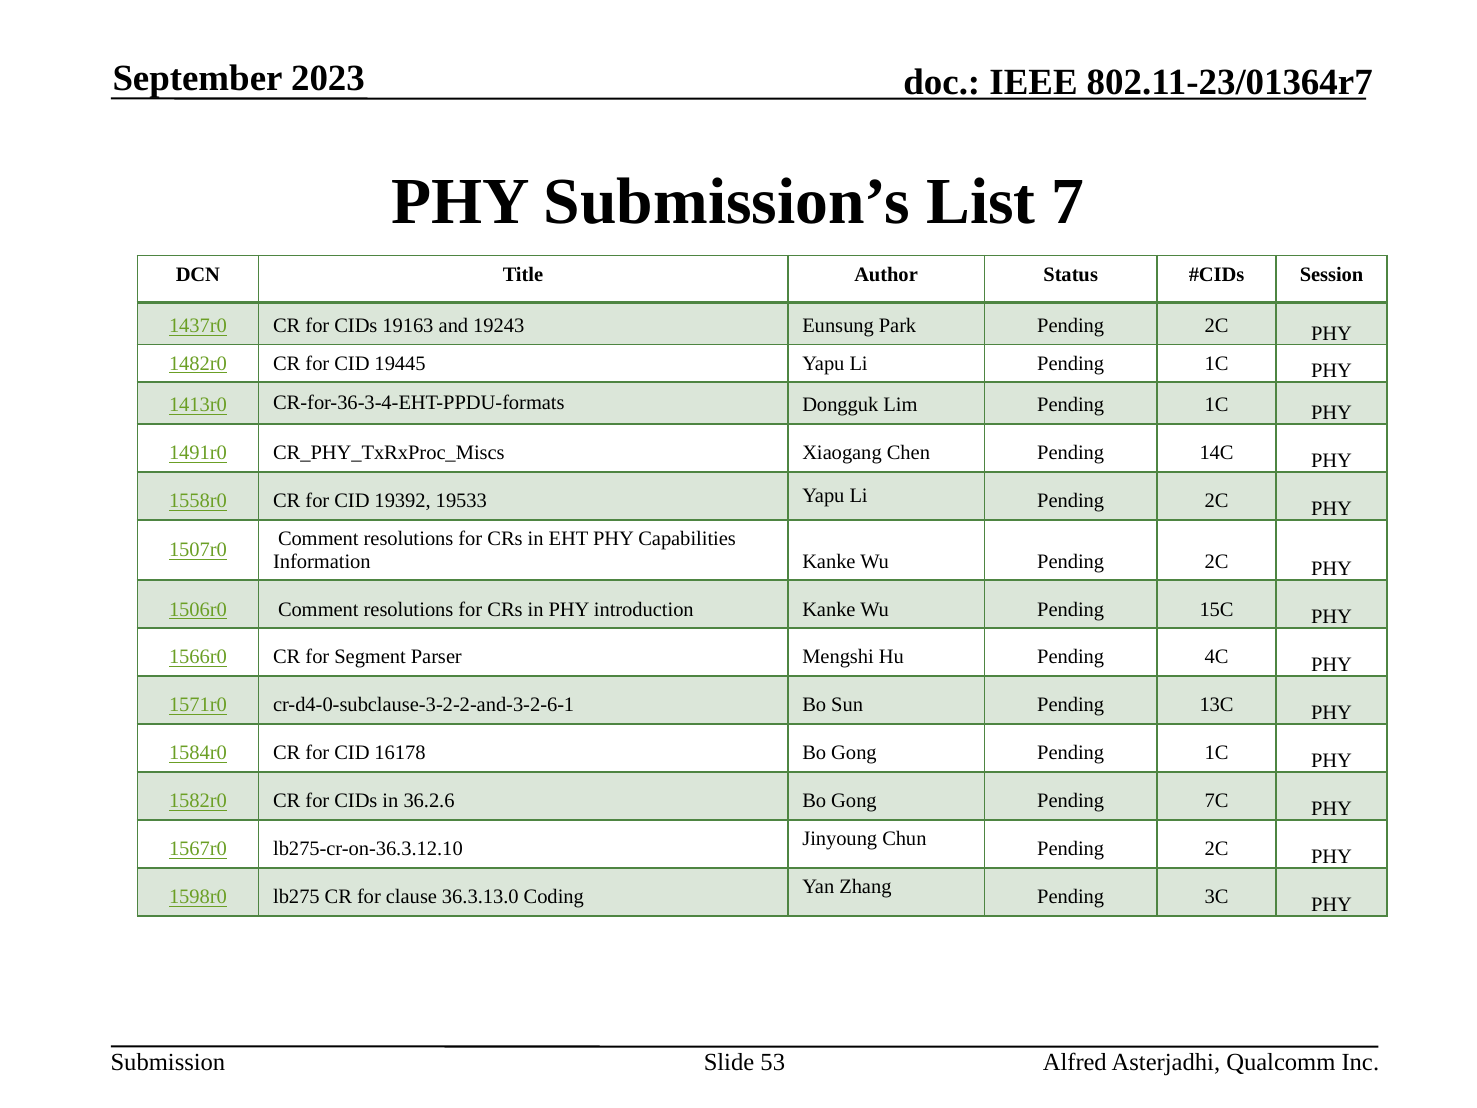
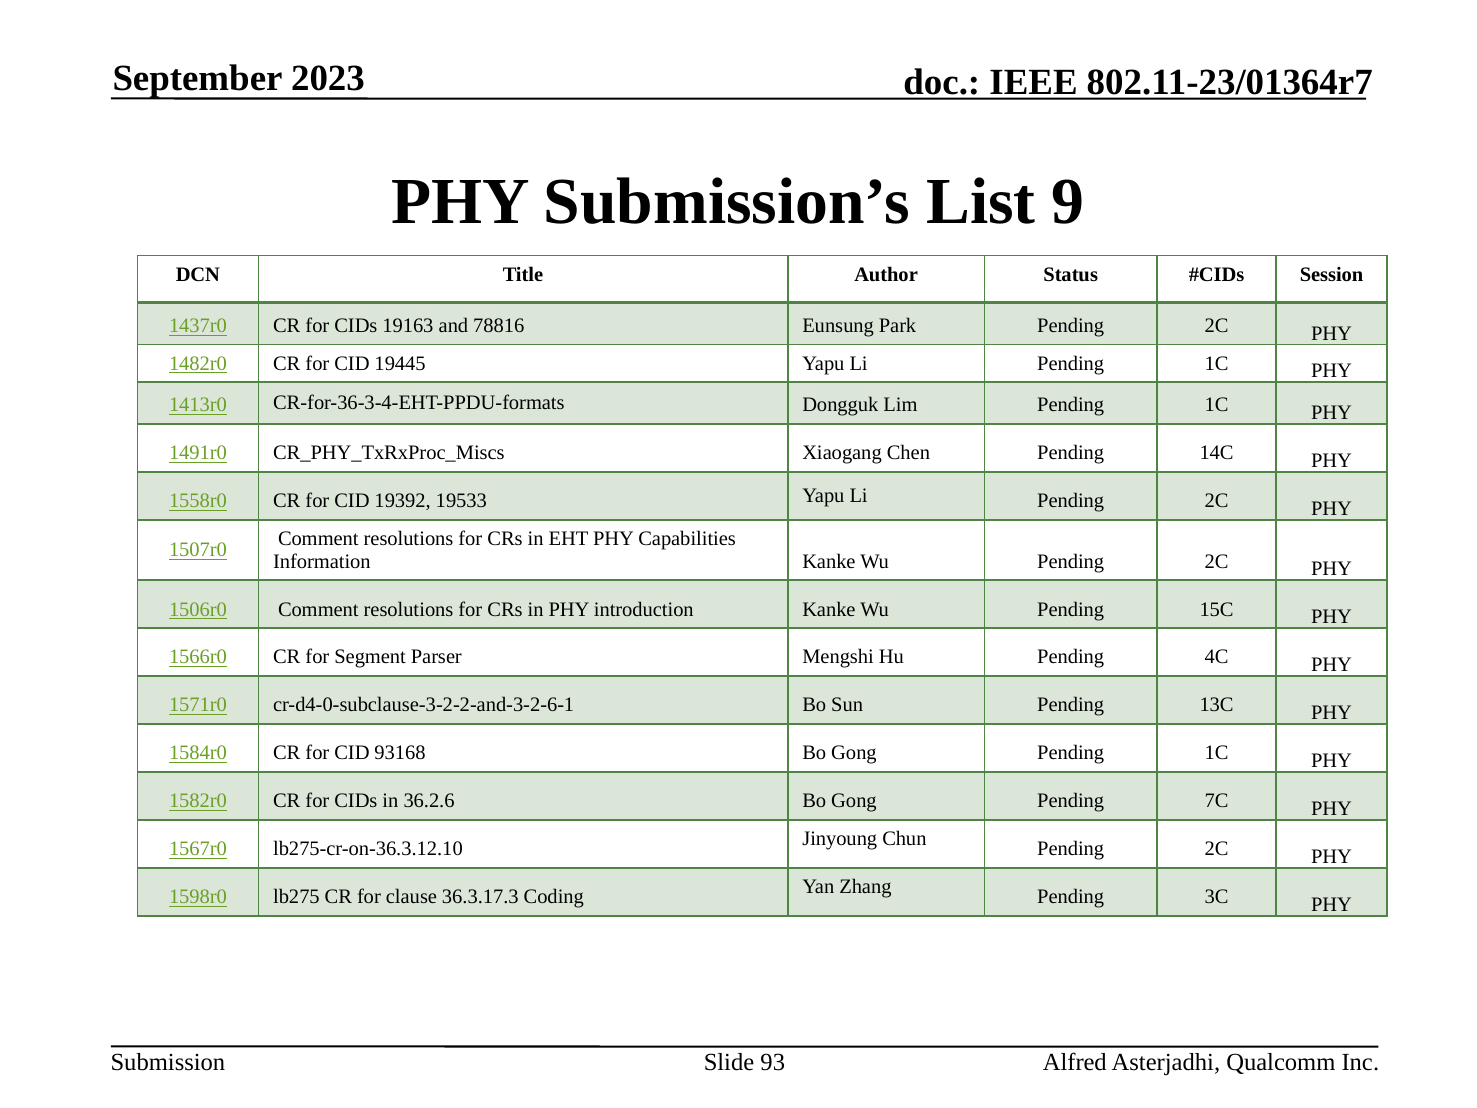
7: 7 -> 9
19243: 19243 -> 78816
16178: 16178 -> 93168
36.3.13.0: 36.3.13.0 -> 36.3.17.3
53: 53 -> 93
